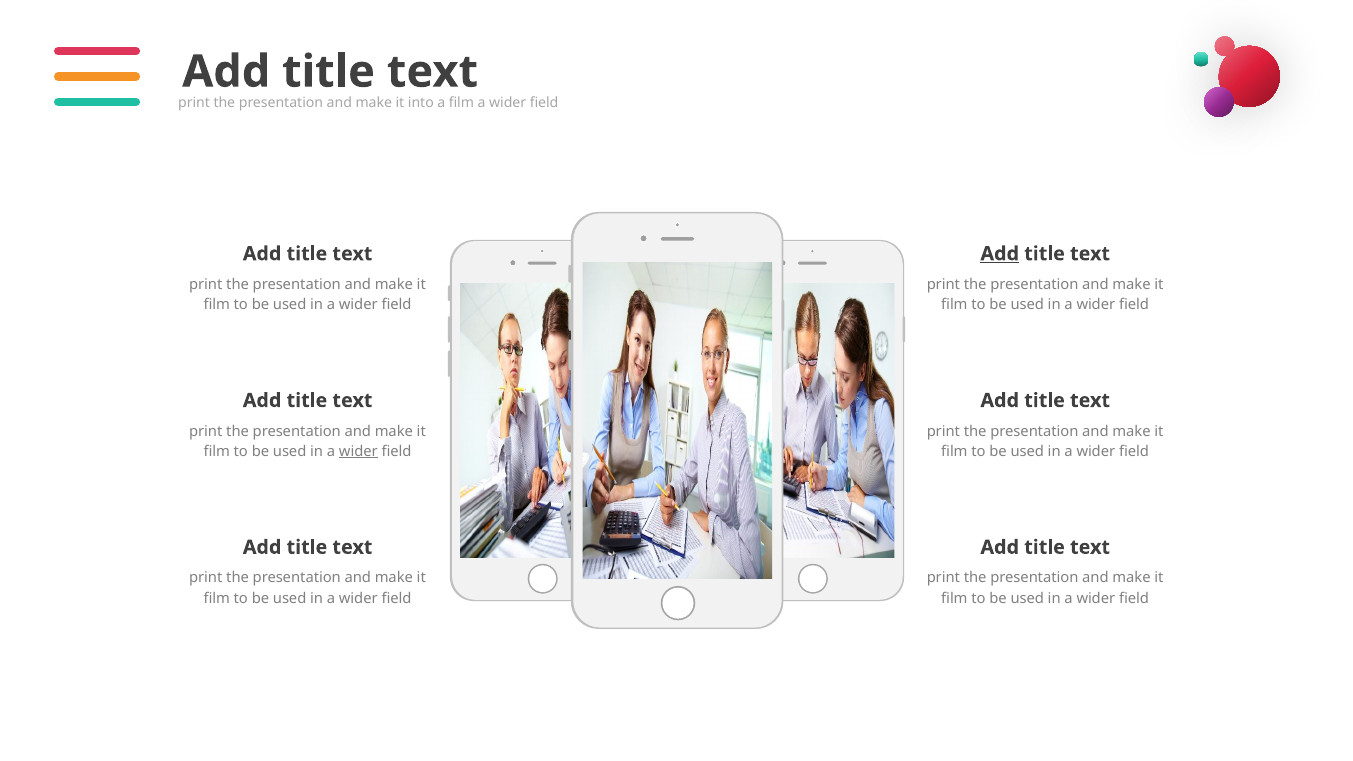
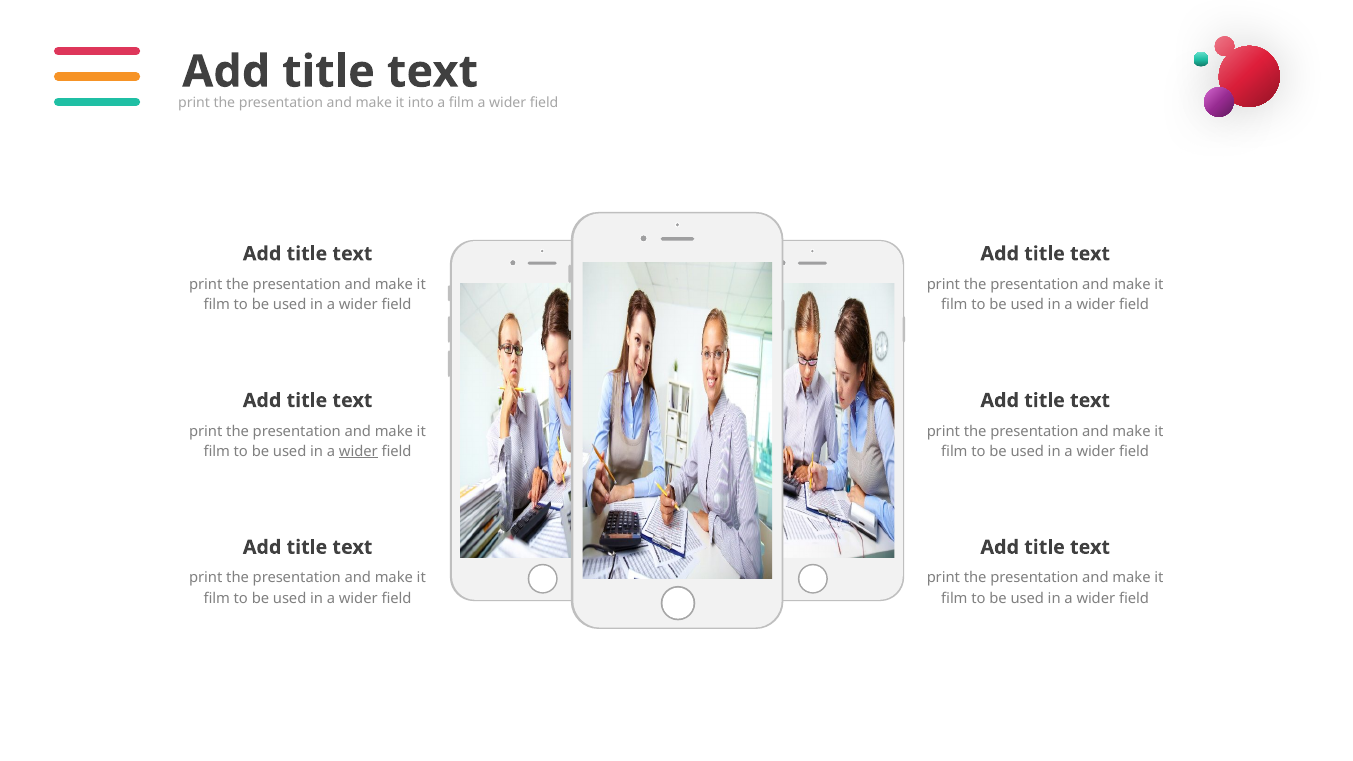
Add at (1000, 254) underline: present -> none
